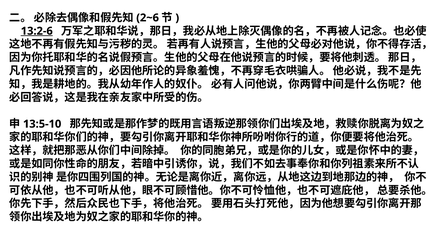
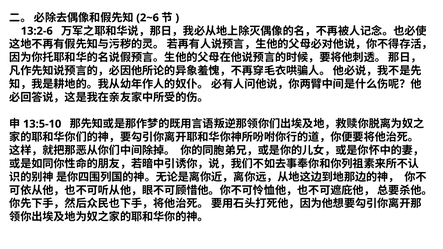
13:2-6 underline: present -> none
